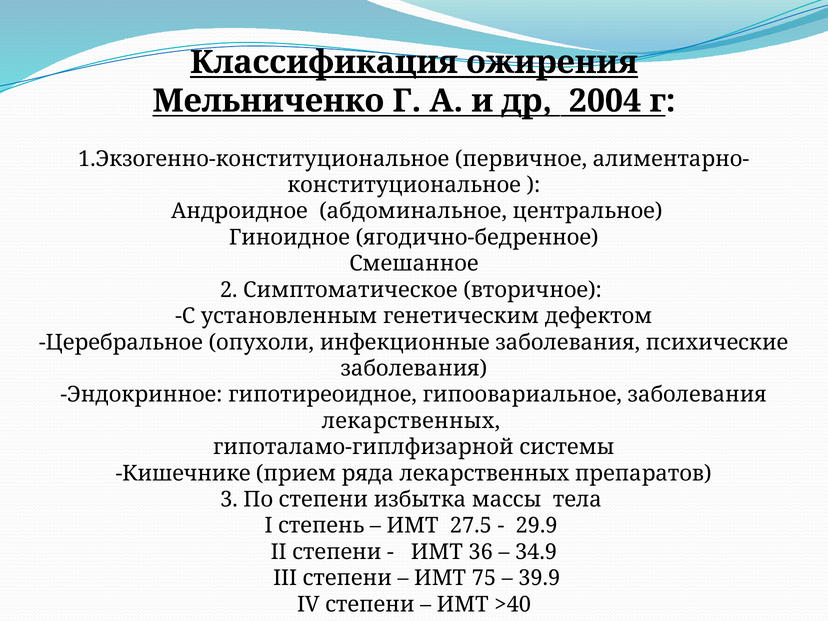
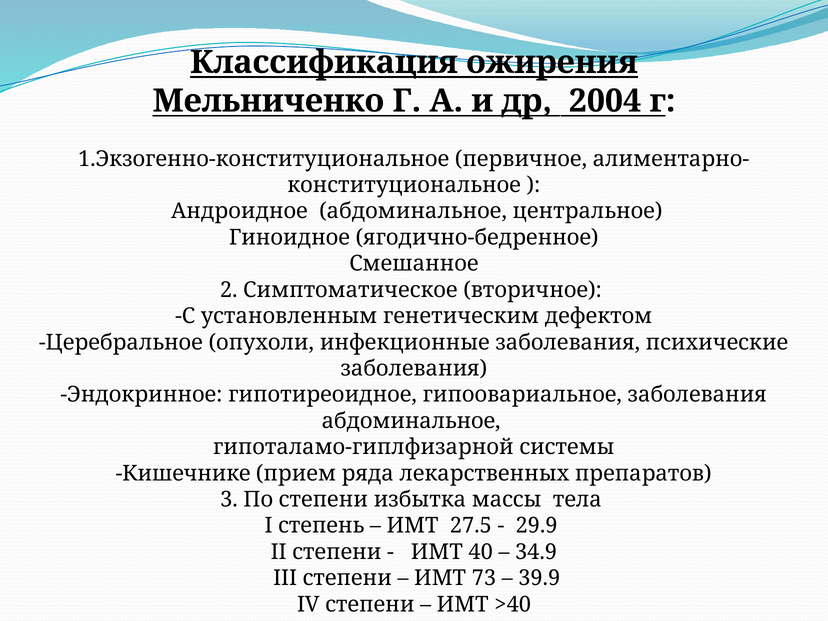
лекарственных at (411, 421): лекарственных -> абдоминальное
36: 36 -> 40
75: 75 -> 73
